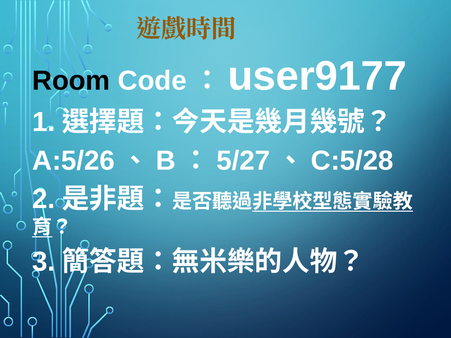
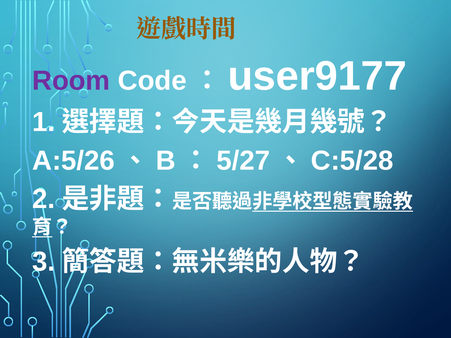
Room colour: black -> purple
